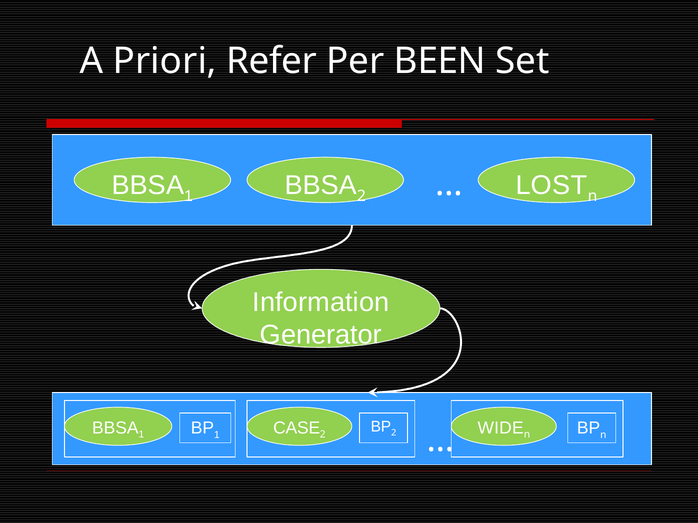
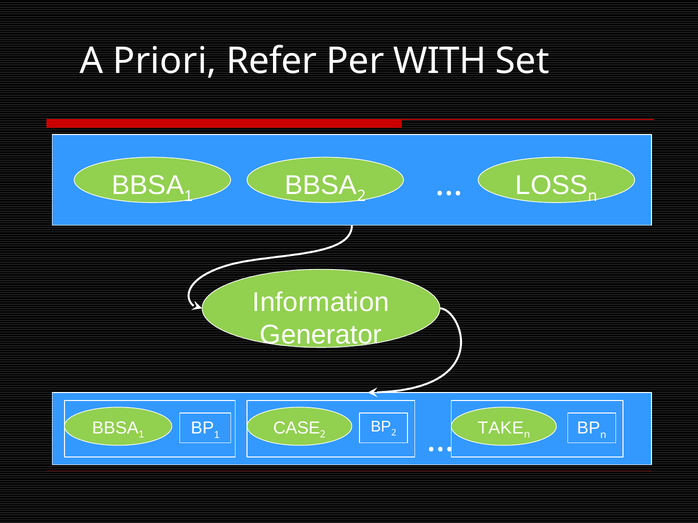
BEEN: BEEN -> WITH
LOST: LOST -> LOSS
WIDE: WIDE -> TAKE
